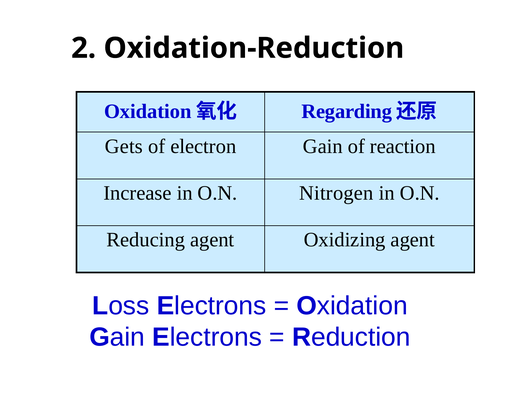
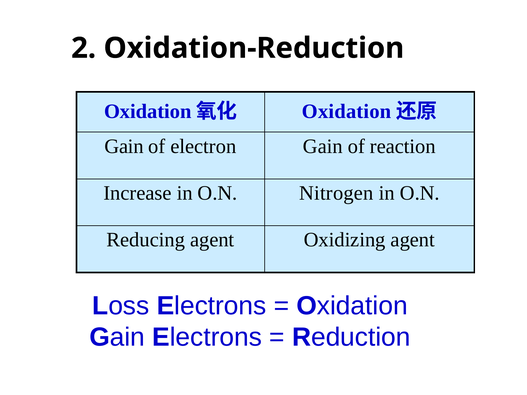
Regarding at (347, 112): Regarding -> Oxidation
Gets at (124, 146): Gets -> Gain
